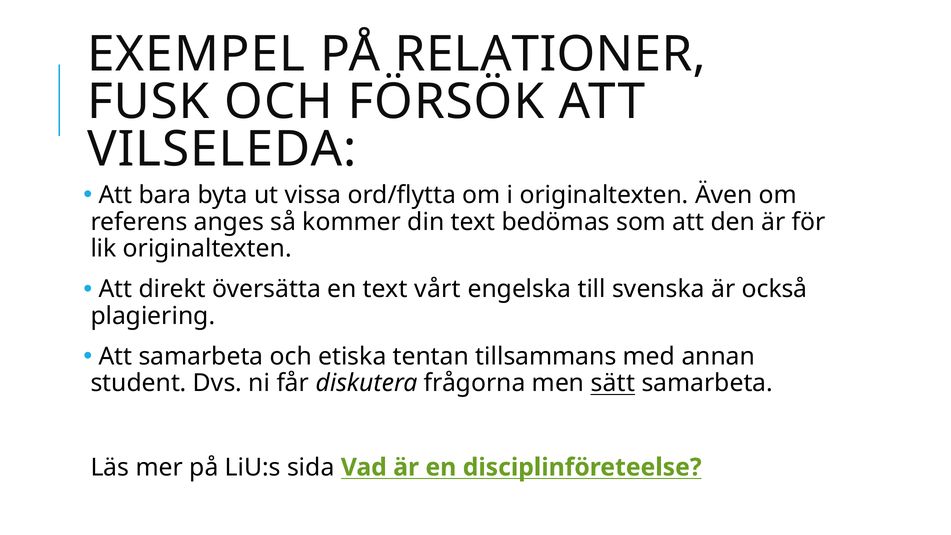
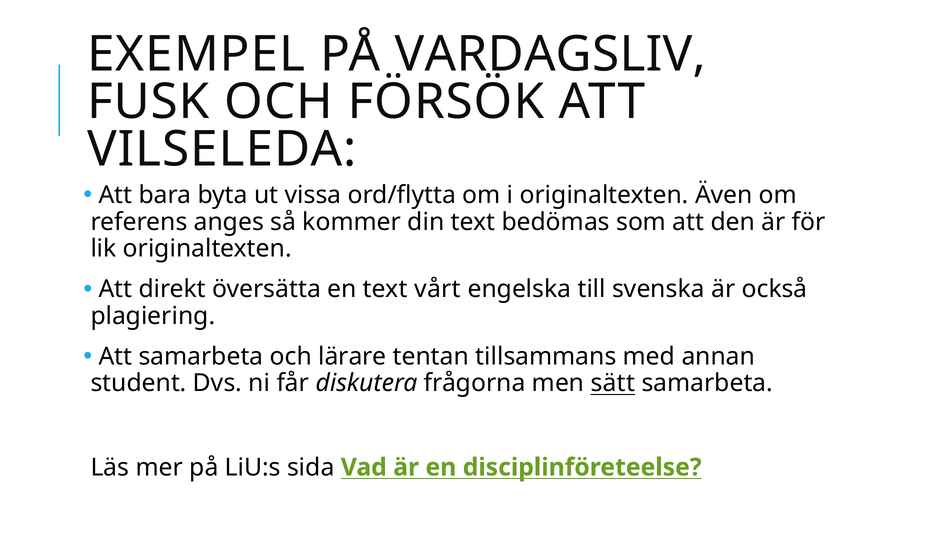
RELATIONER: RELATIONER -> VARDAGSLIV
etiska: etiska -> lärare
